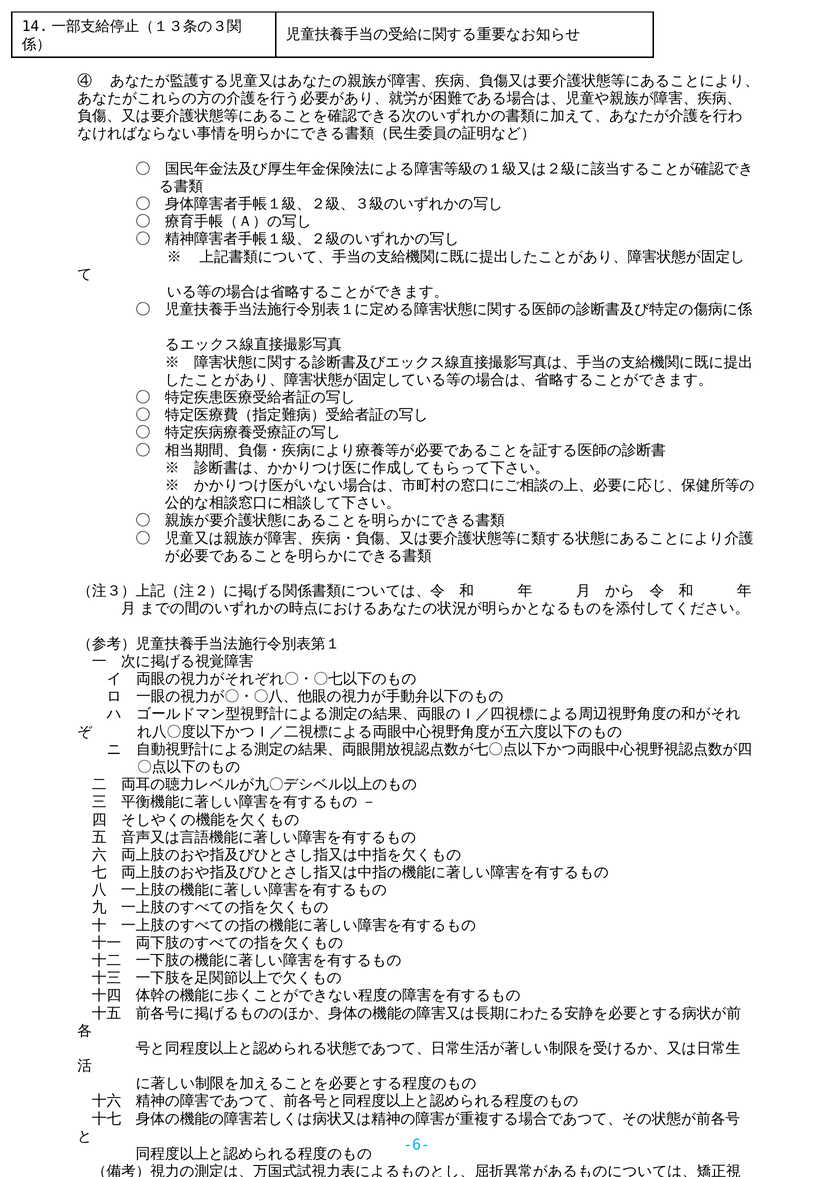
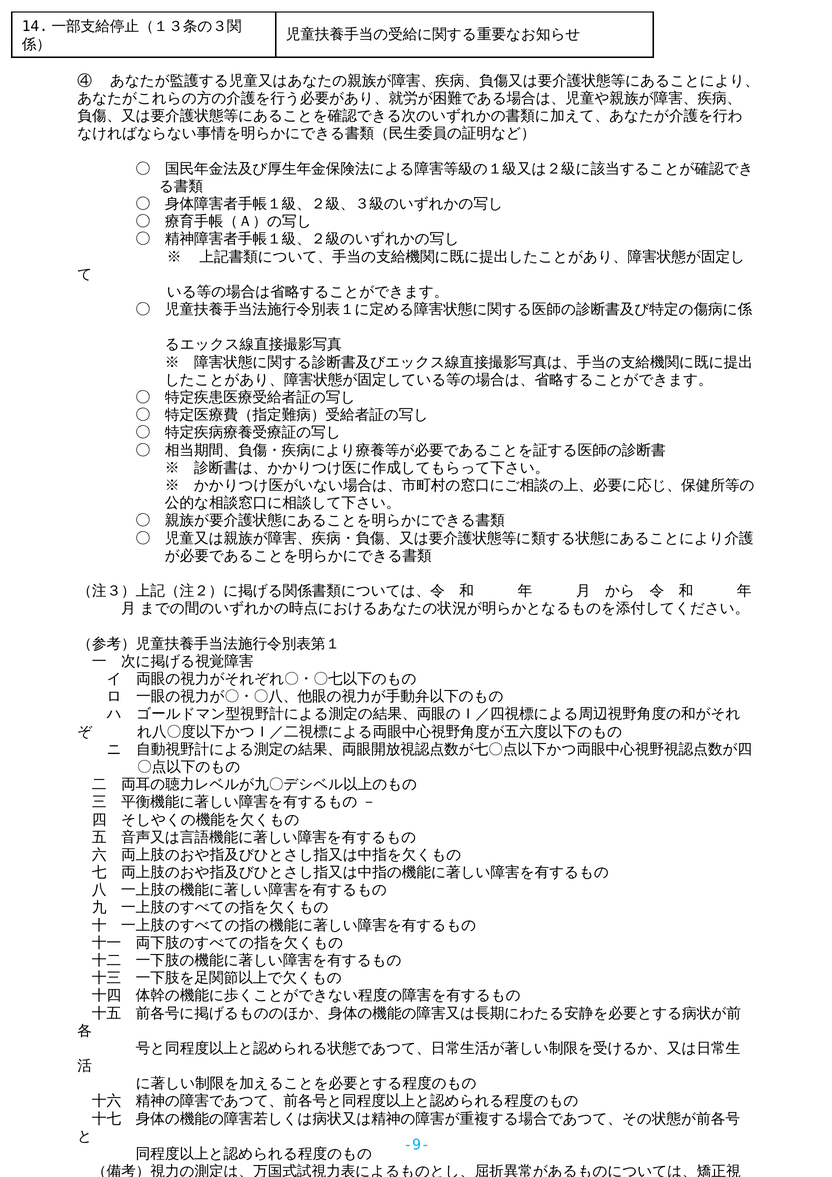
-6-: -6- -> -9-
